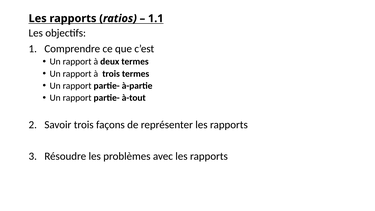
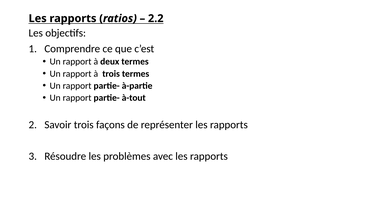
1.1: 1.1 -> 2.2
